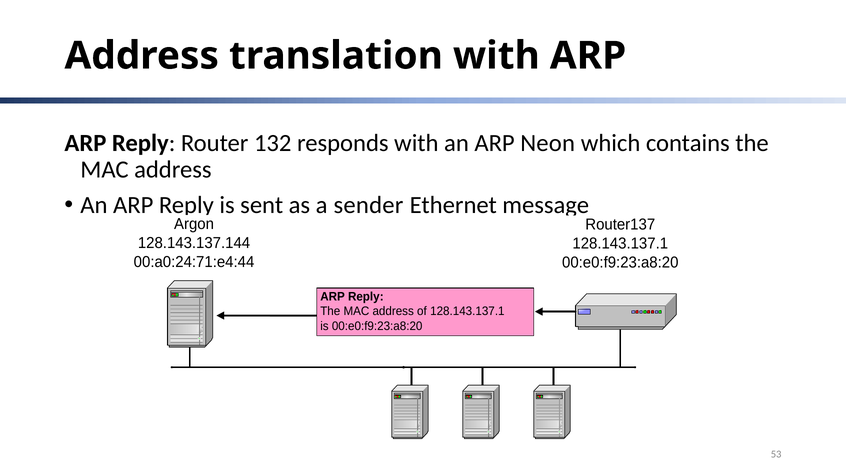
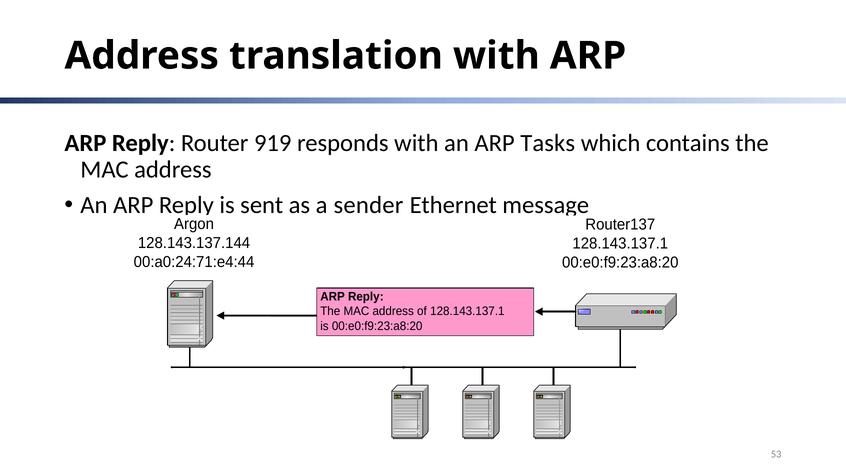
132: 132 -> 919
Neon: Neon -> Tasks
